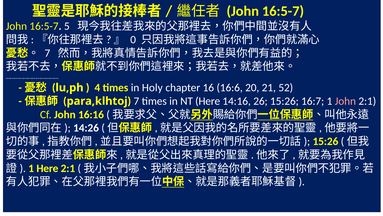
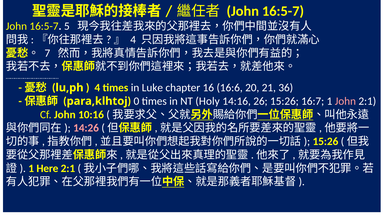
0 at (133, 40): 0 -> 4
Holy: Holy -> Luke
52: 52 -> 36
7 at (136, 101): 7 -> 0
NT Here: Here -> Holy
16:16: 16:16 -> 10:16
14:26 colour: white -> pink
